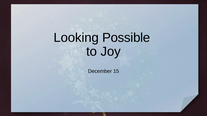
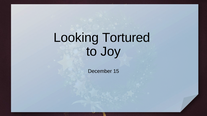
Possible: Possible -> Tortured
